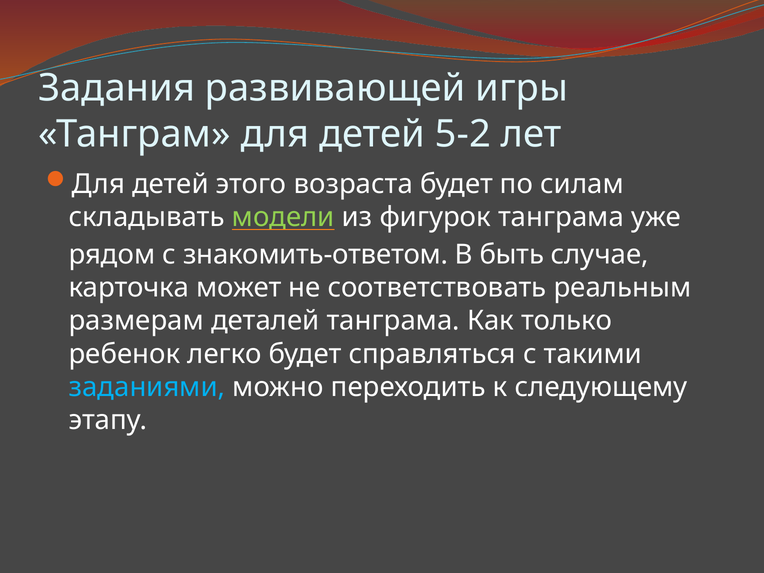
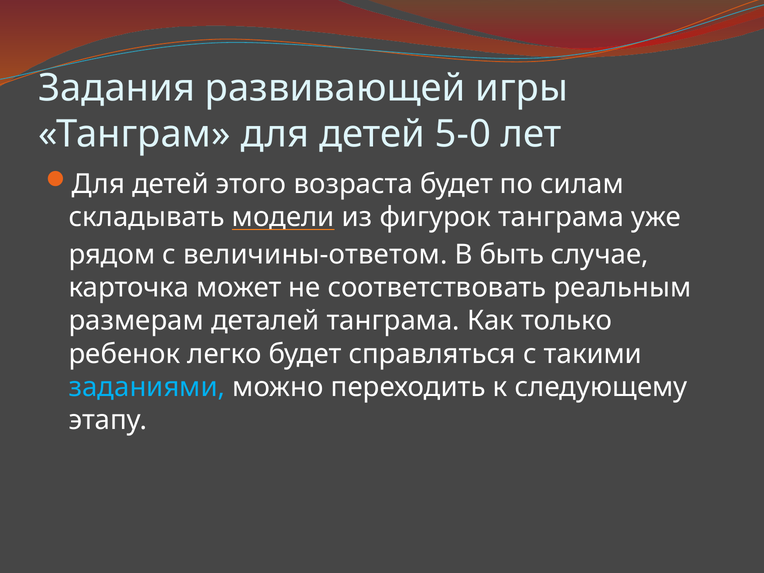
5-2: 5-2 -> 5-0
модели colour: light green -> white
знакомить-ответом: знакомить-ответом -> величины-ответом
